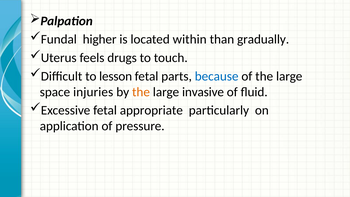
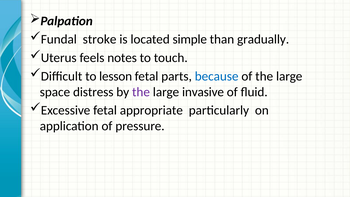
higher: higher -> stroke
within: within -> simple
drugs: drugs -> notes
injuries: injuries -> distress
the at (141, 92) colour: orange -> purple
